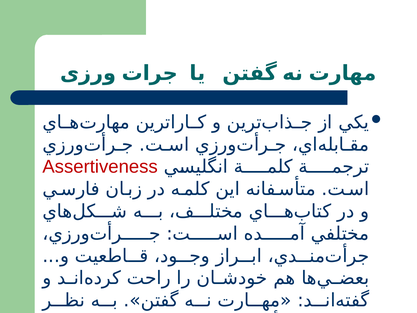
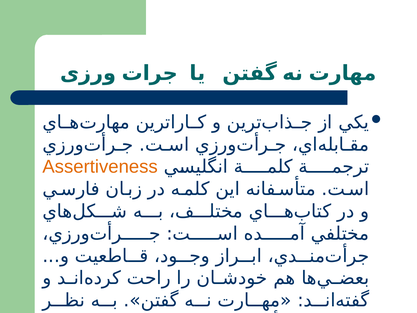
Assertiveness colour: red -> orange
